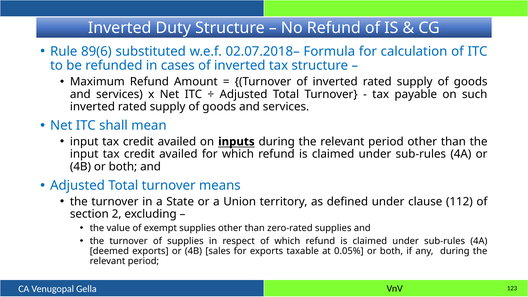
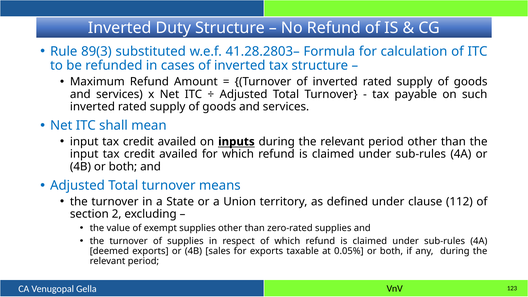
89(6: 89(6 -> 89(3
02.07.2018–: 02.07.2018– -> 41.28.2803–
